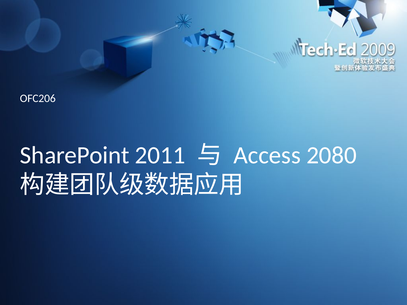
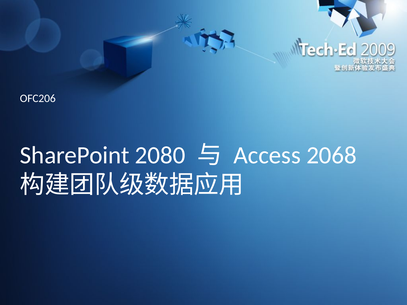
2011: 2011 -> 2080
2080: 2080 -> 2068
